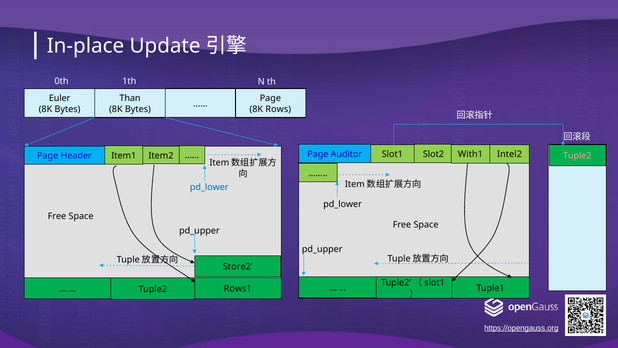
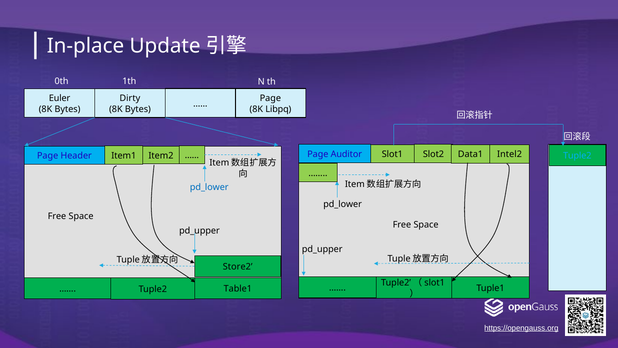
Than: Than -> Dirty
Rows: Rows -> Libpq
With1: With1 -> Data1
Tuple2 at (577, 156) colour: pink -> light blue
Rows1: Rows1 -> Table1
